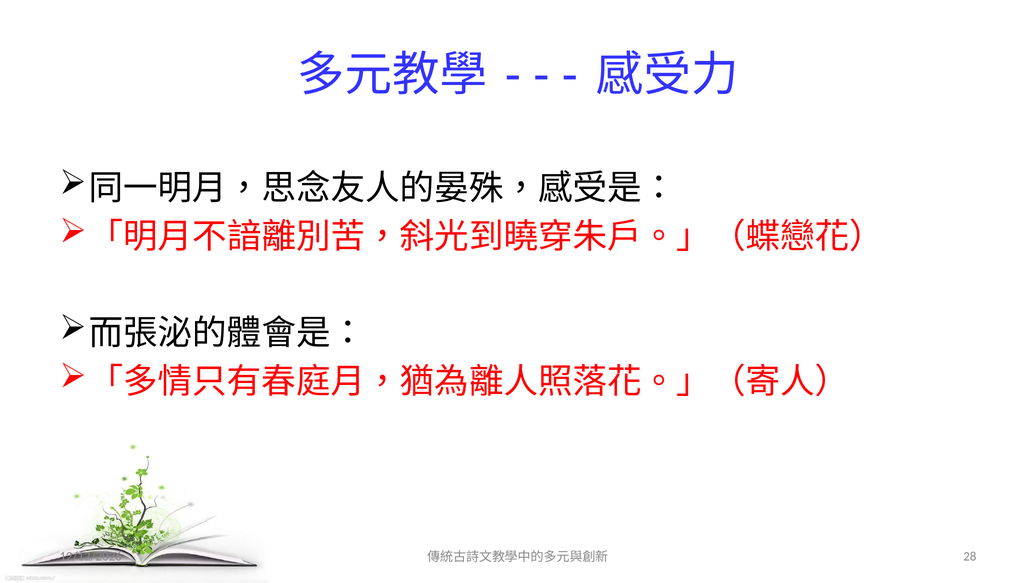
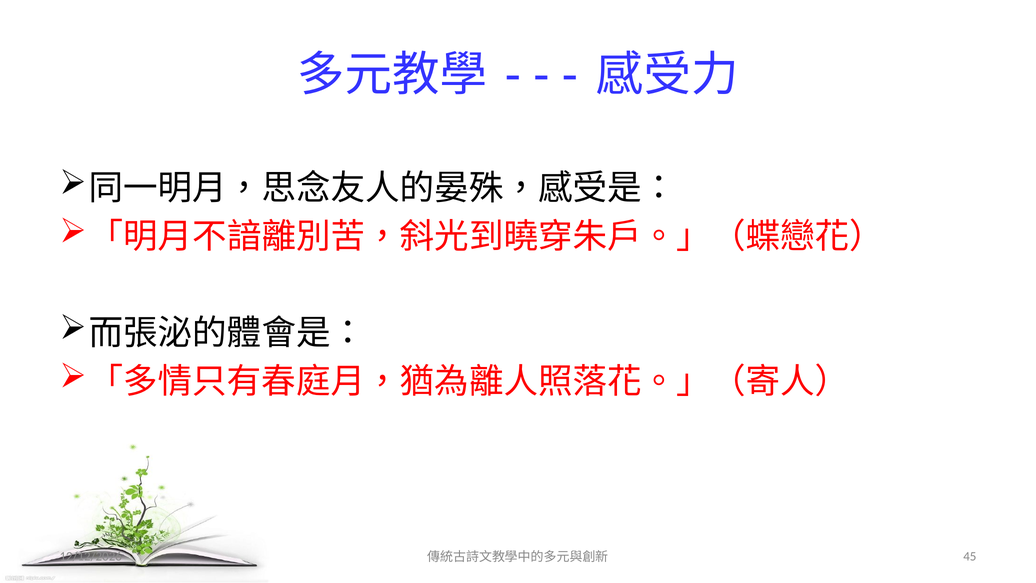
28: 28 -> 45
